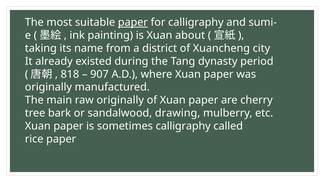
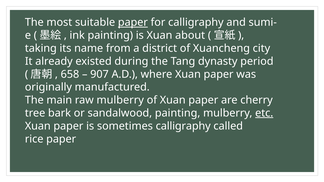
818: 818 -> 658
raw originally: originally -> mulberry
sandalwood drawing: drawing -> painting
etc underline: none -> present
